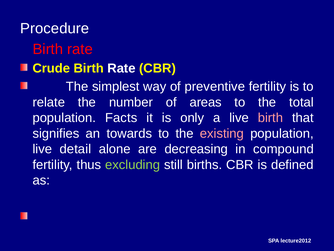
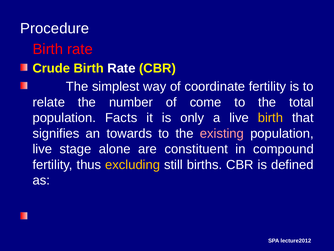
preventive: preventive -> coordinate
areas: areas -> come
birth at (270, 118) colour: pink -> yellow
detail: detail -> stage
decreasing: decreasing -> constituent
excluding colour: light green -> yellow
